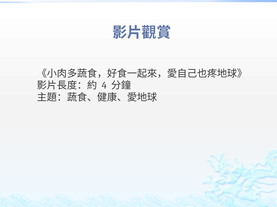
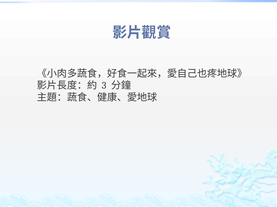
4: 4 -> 3
